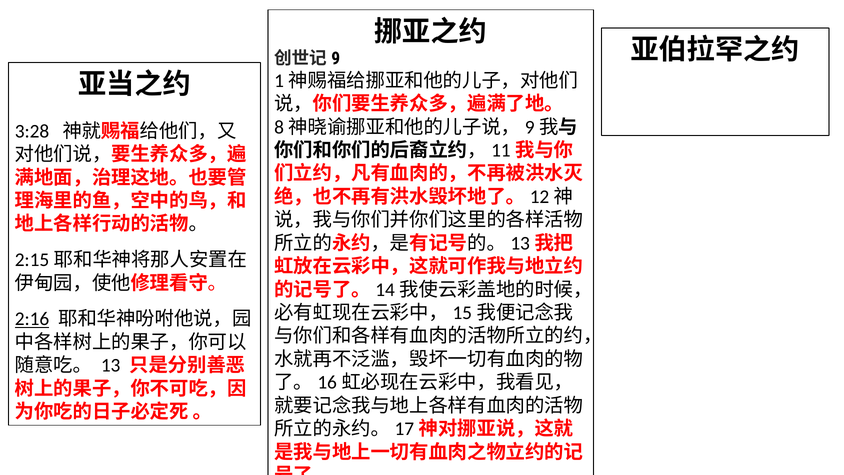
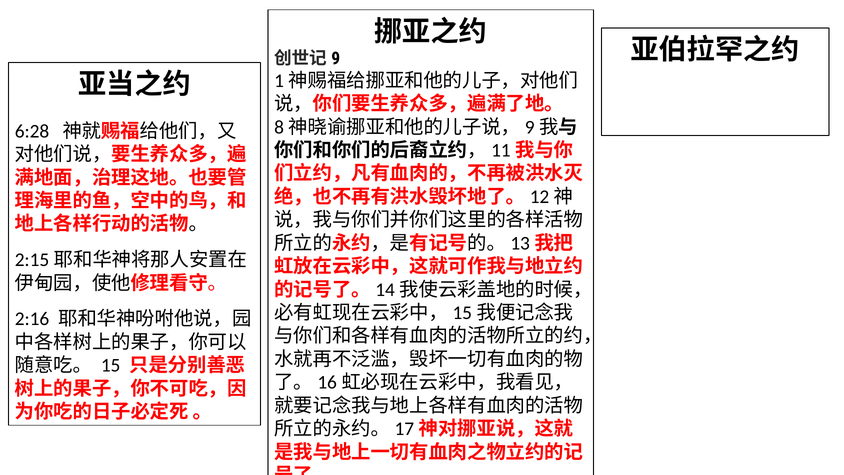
3:28: 3:28 -> 6:28
2:16 underline: present -> none
13: 13 -> 15
